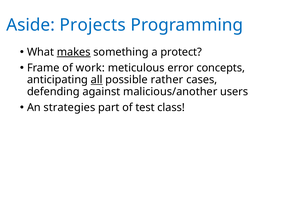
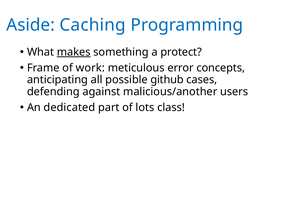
Projects: Projects -> Caching
all underline: present -> none
rather: rather -> github
strategies: strategies -> dedicated
test: test -> lots
